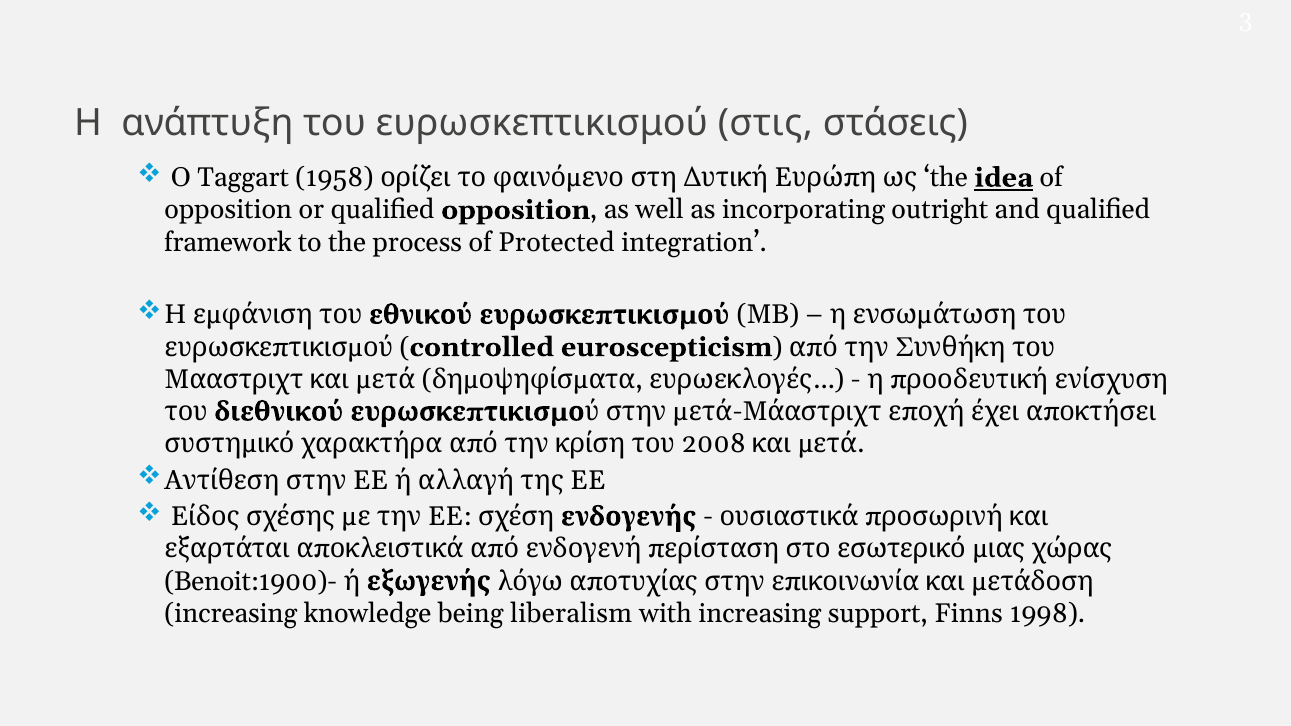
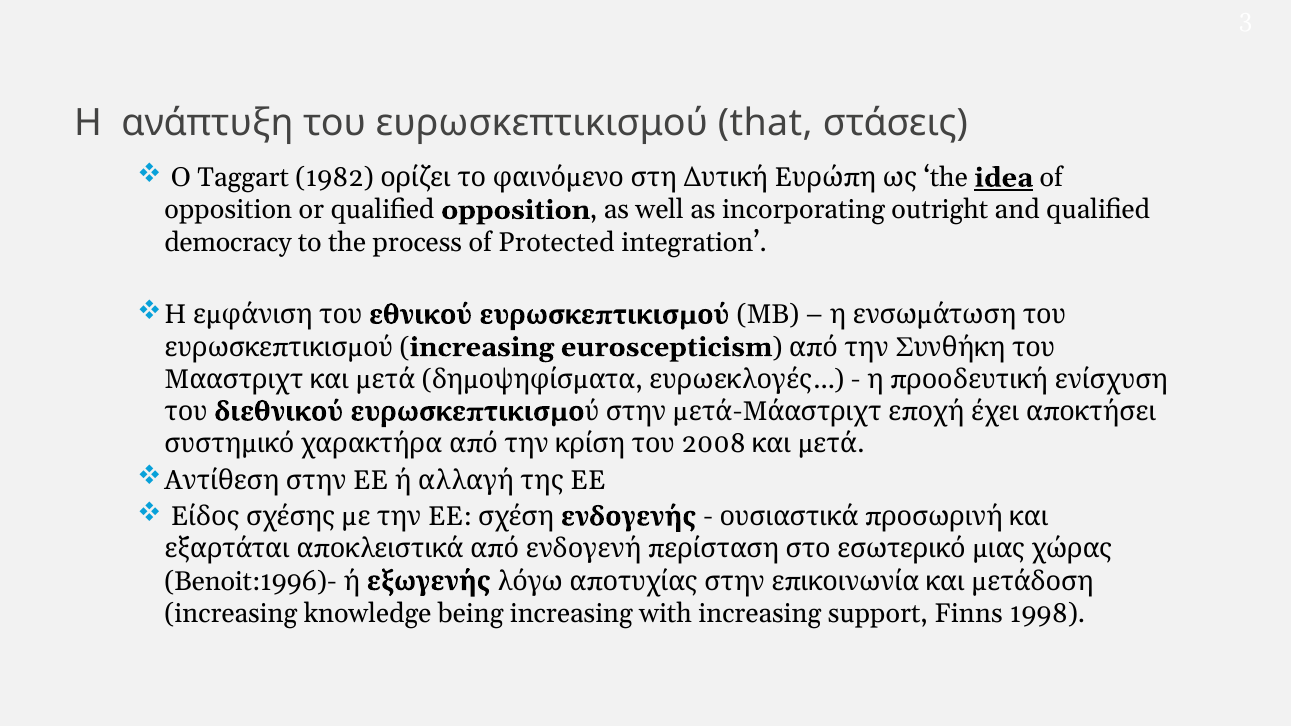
στις: στις -> that
1958: 1958 -> 1982
framework: framework -> democracy
controlled at (482, 347): controlled -> increasing
Benoit:1900)-: Benoit:1900)- -> Benoit:1996)-
being liberalism: liberalism -> increasing
